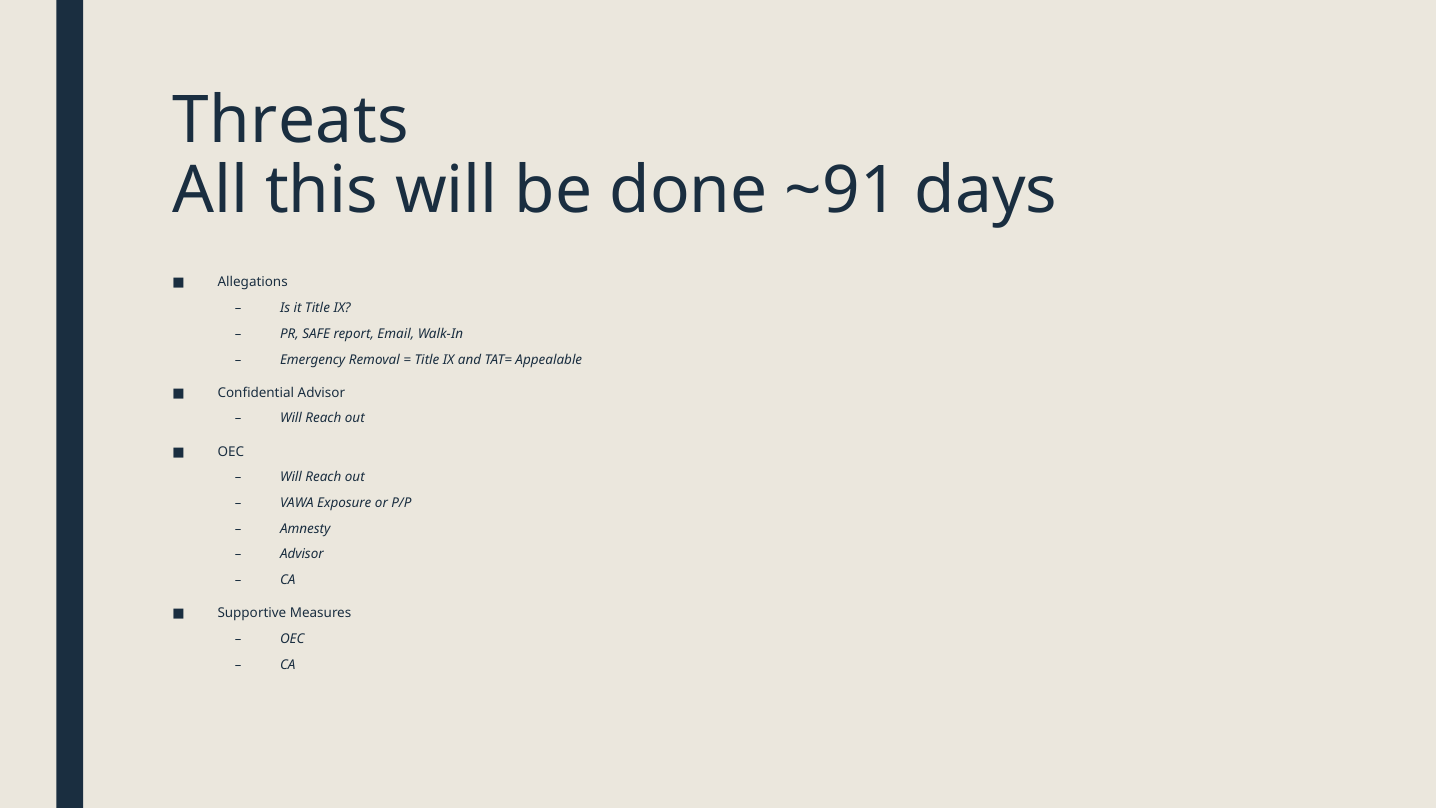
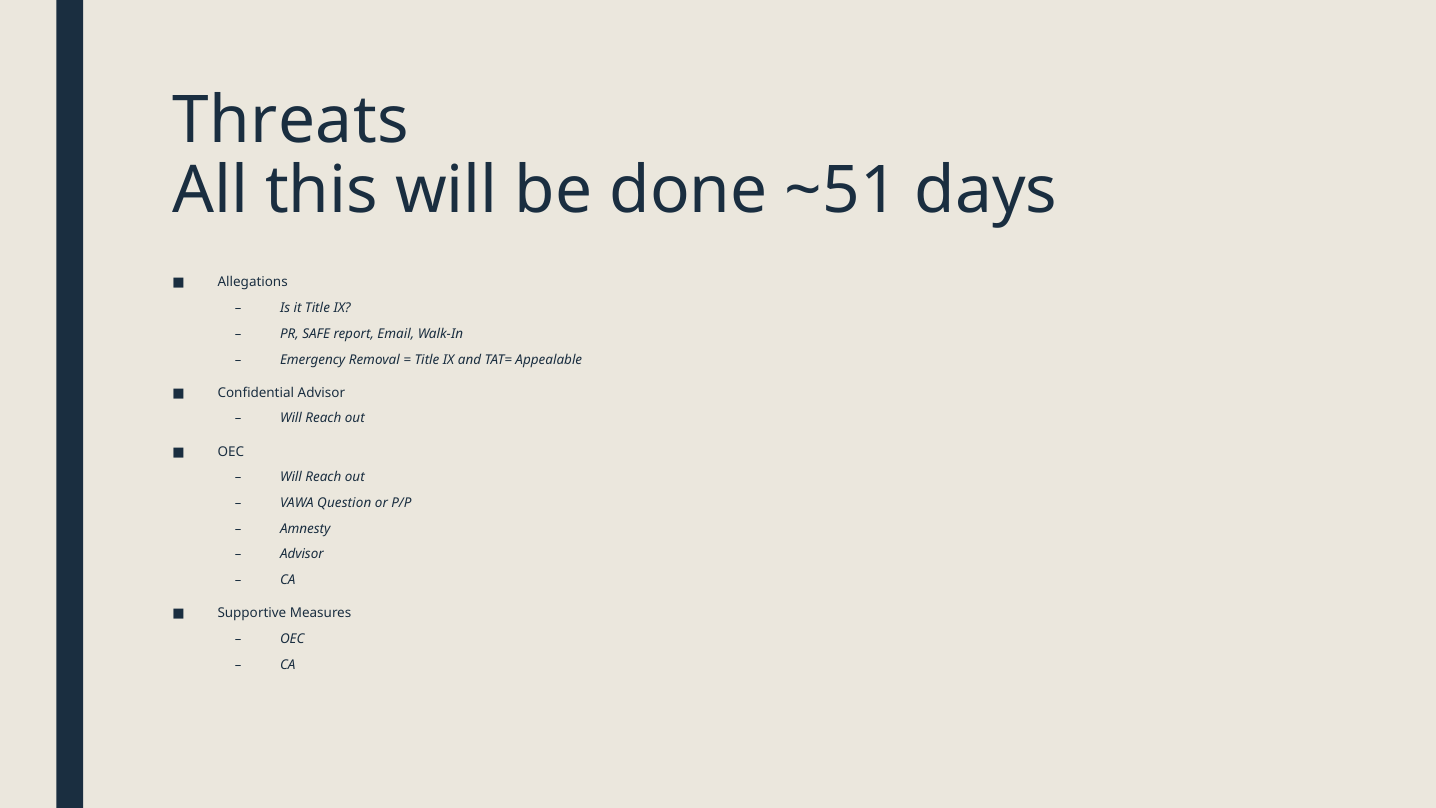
~91: ~91 -> ~51
Exposure: Exposure -> Question
